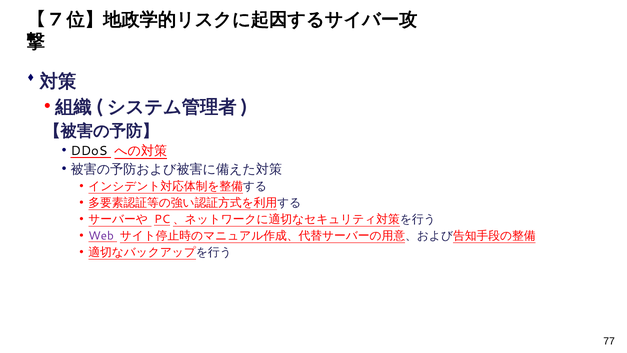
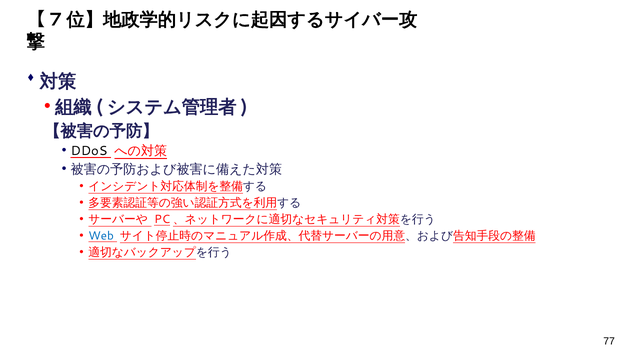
Web colour: purple -> blue
